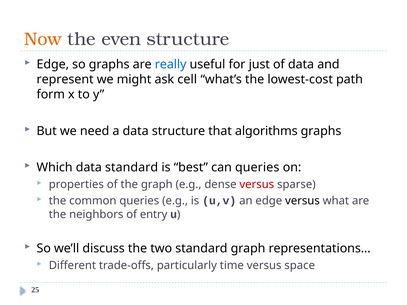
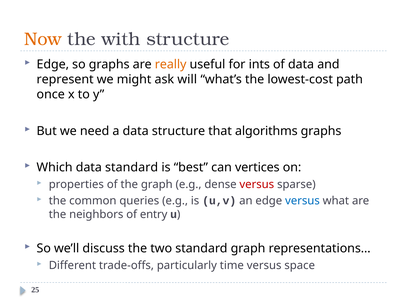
even: even -> with
really colour: blue -> orange
just: just -> ints
cell: cell -> will
form: form -> once
can queries: queries -> vertices
versus at (302, 201) colour: black -> blue
